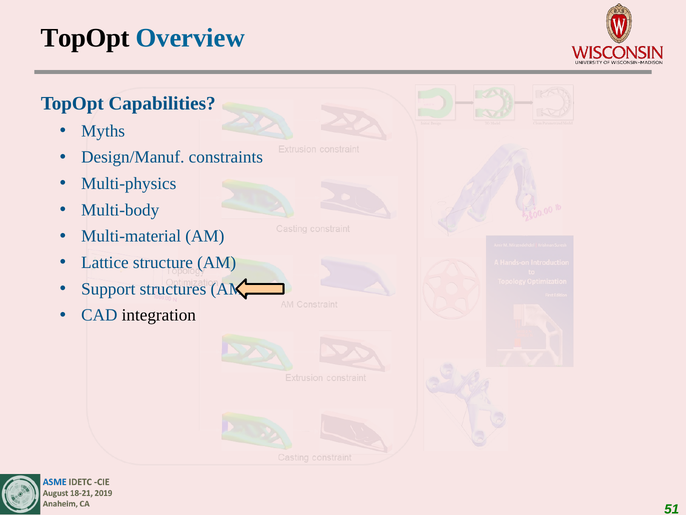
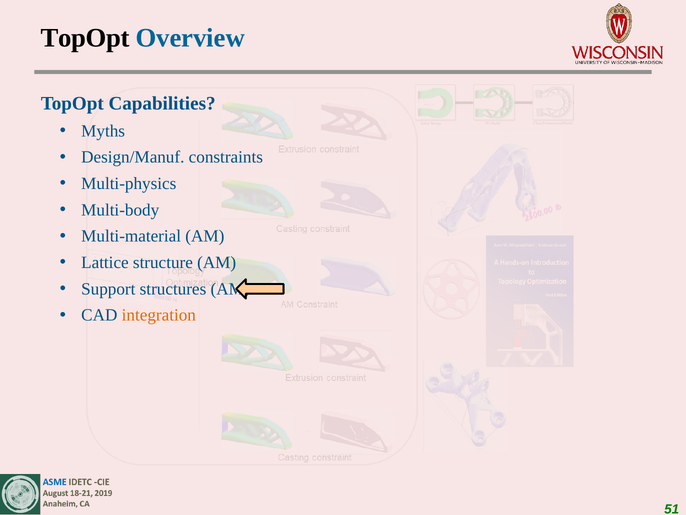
integration colour: black -> orange
